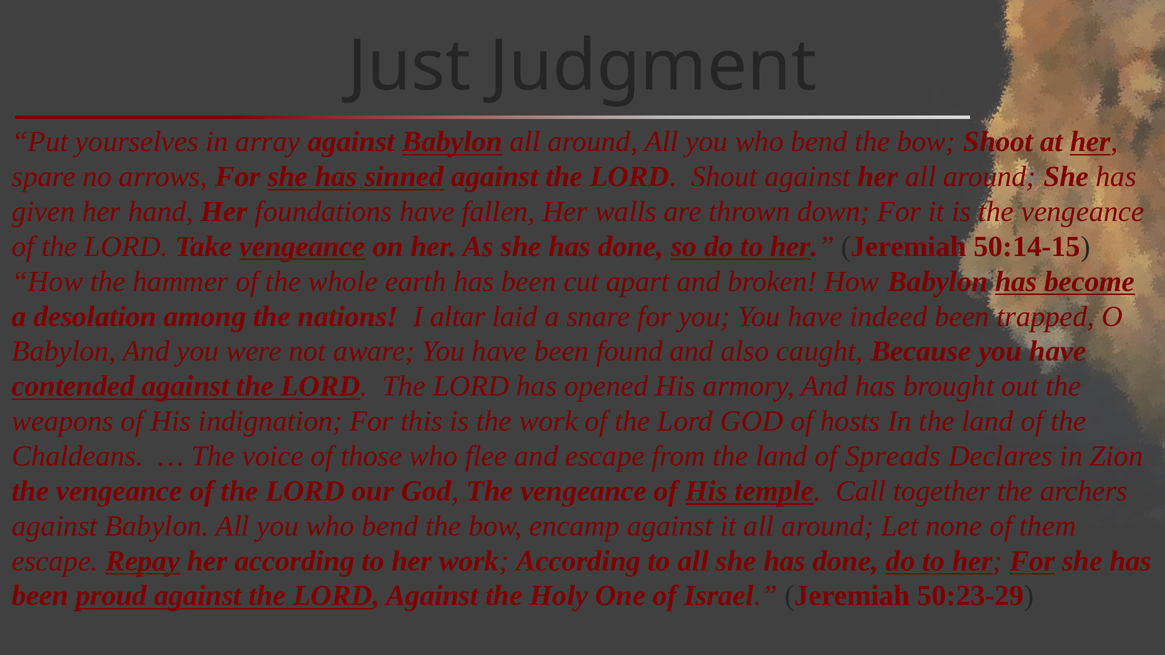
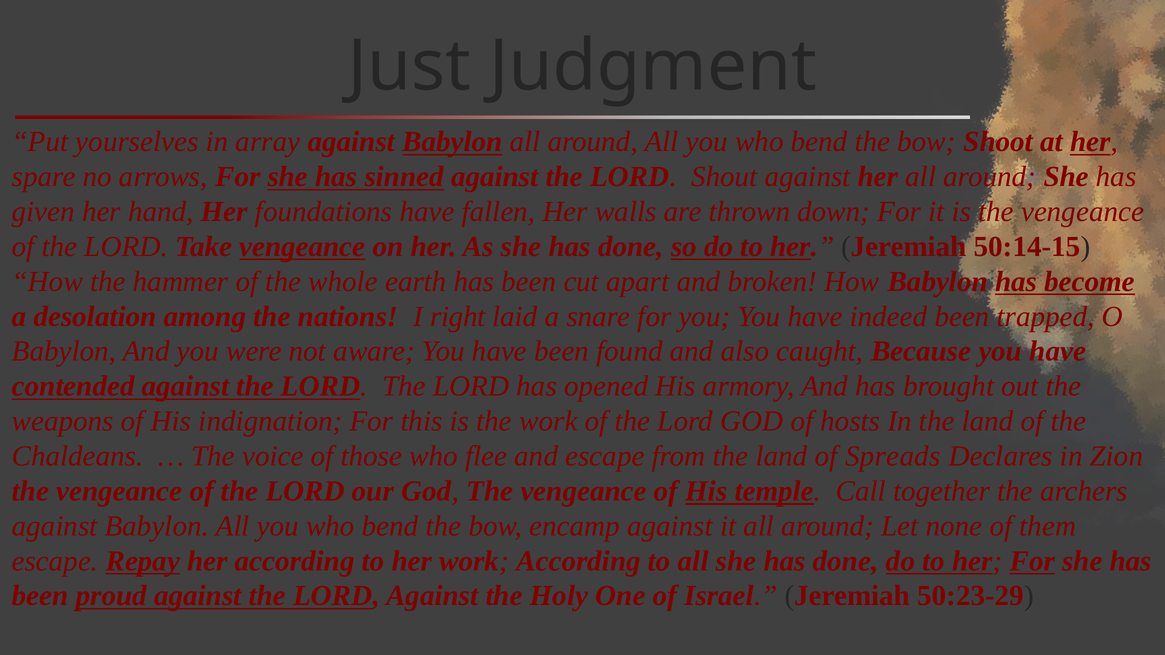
altar: altar -> right
